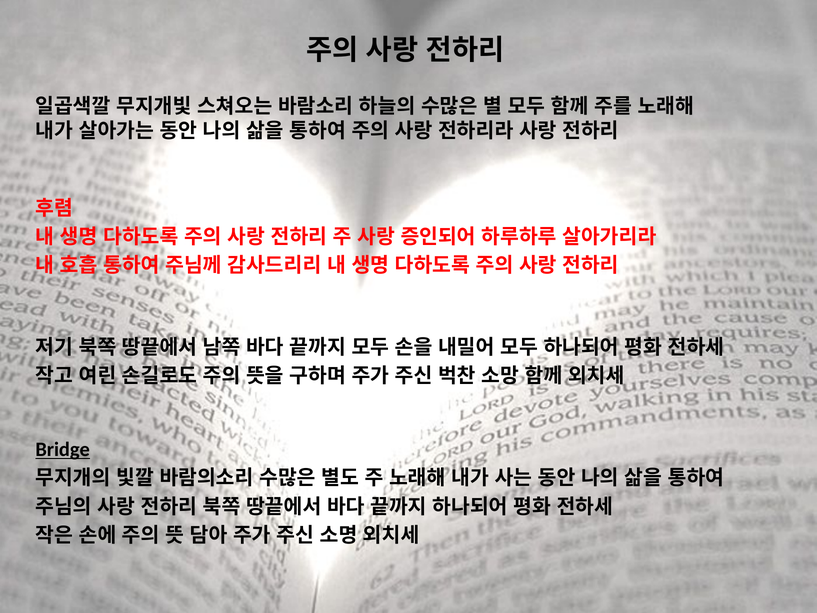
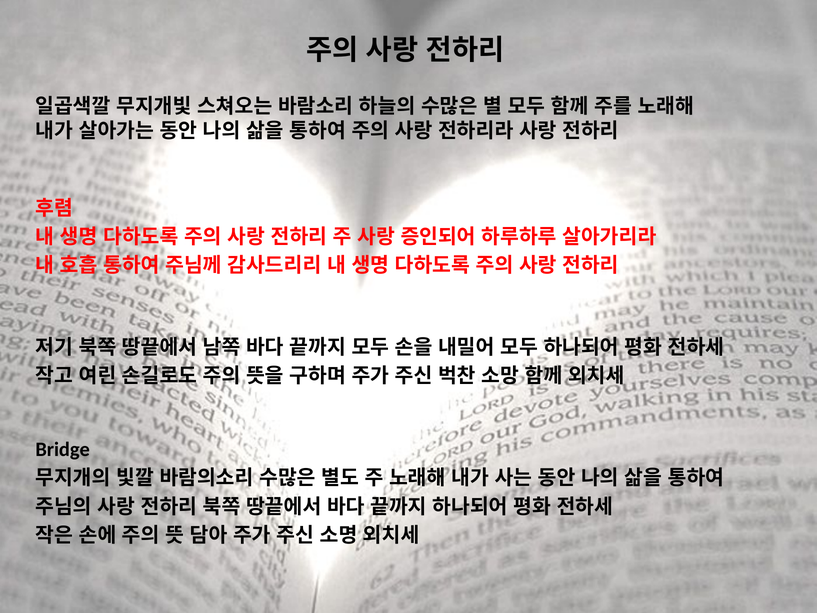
Bridge underline: present -> none
